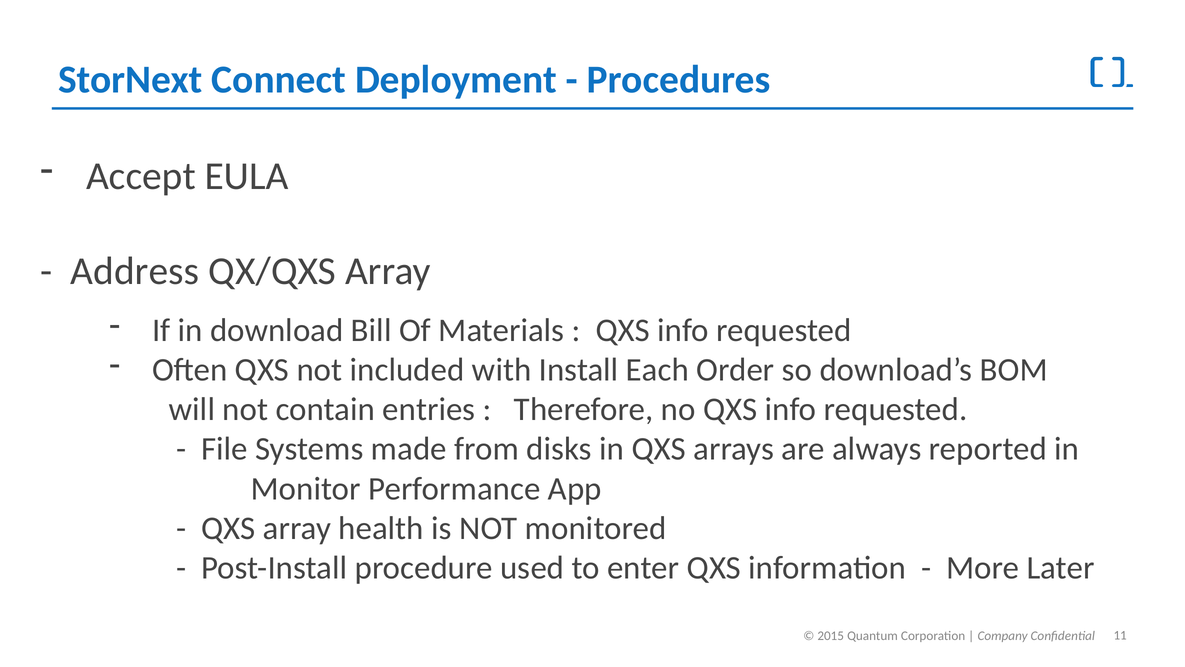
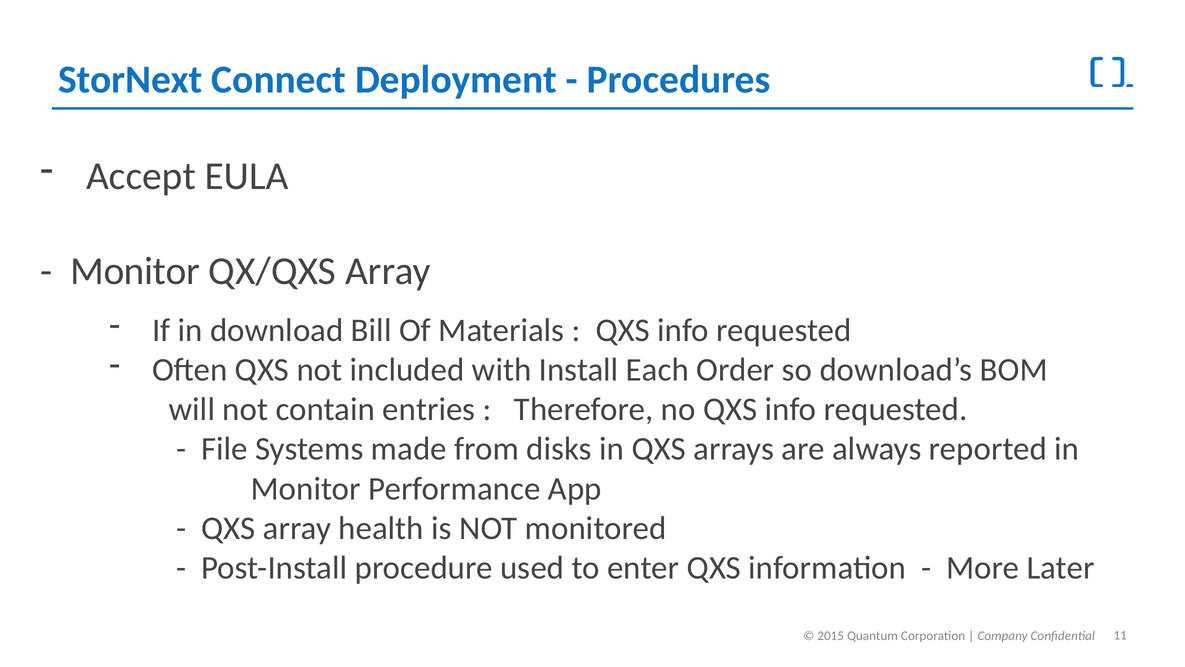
Address at (135, 271): Address -> Monitor
